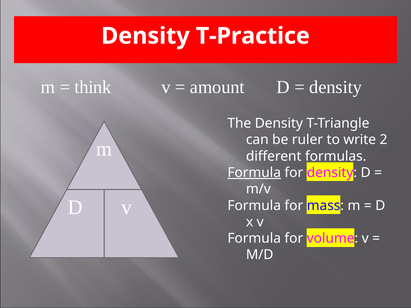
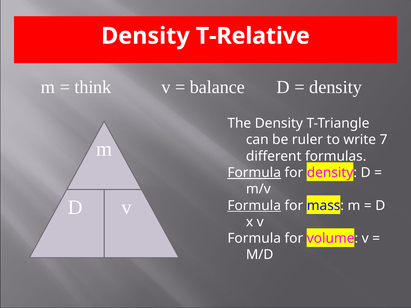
T-Practice: T-Practice -> T-Relative
amount: amount -> balance
2: 2 -> 7
Formula at (254, 206) underline: none -> present
